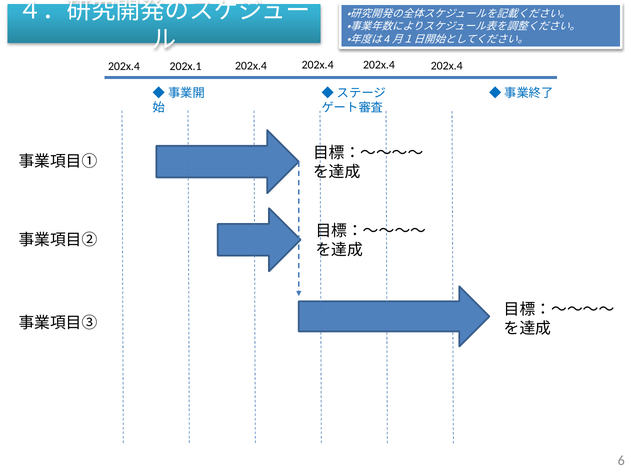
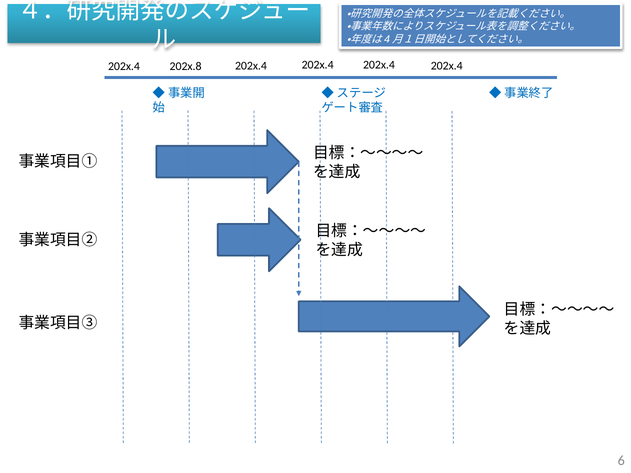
202x.1: 202x.1 -> 202x.8
